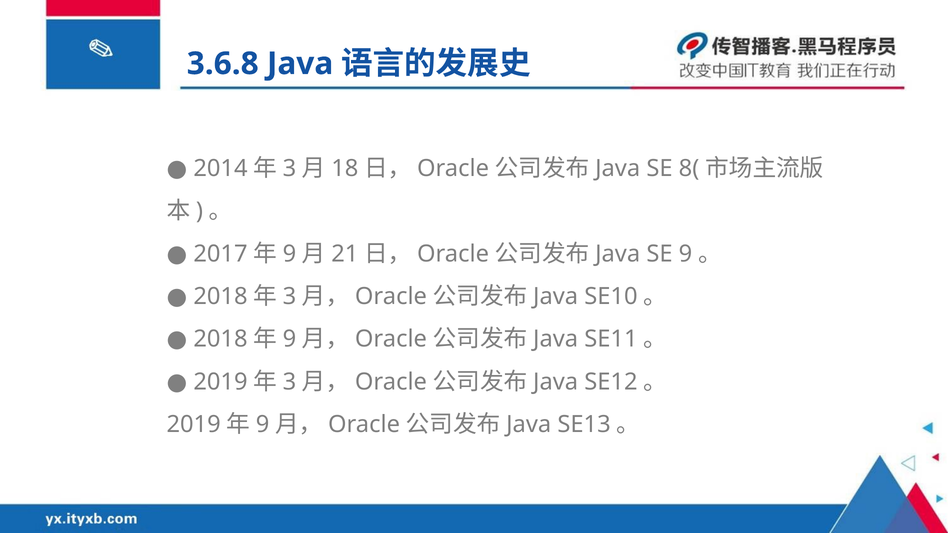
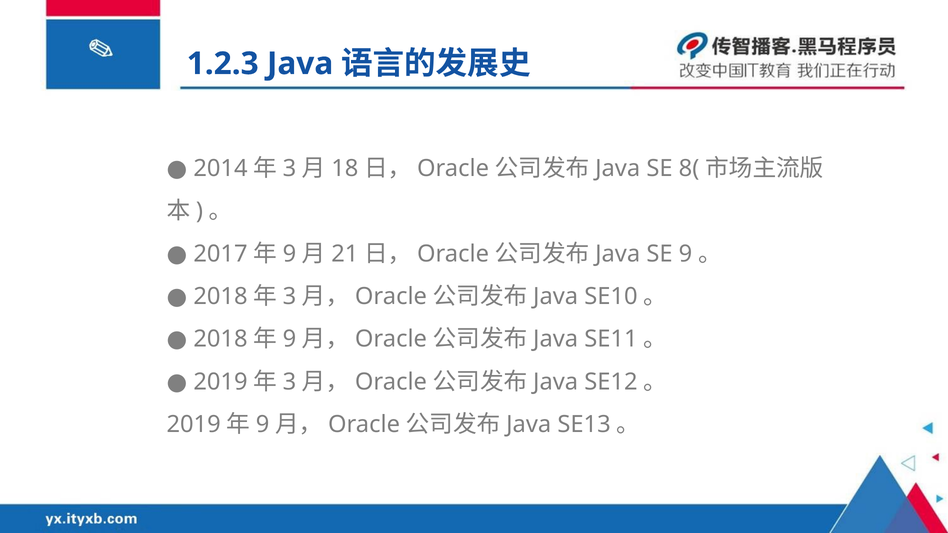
3.6.8: 3.6.8 -> 1.2.3
